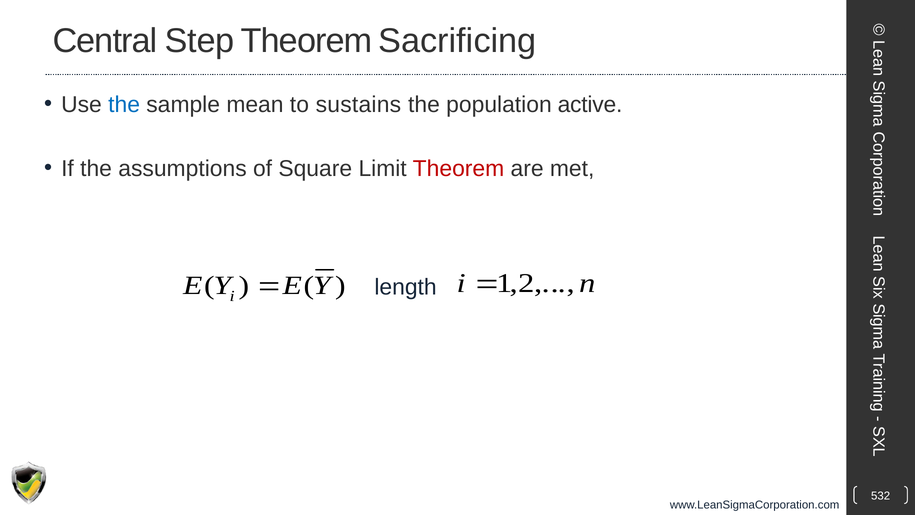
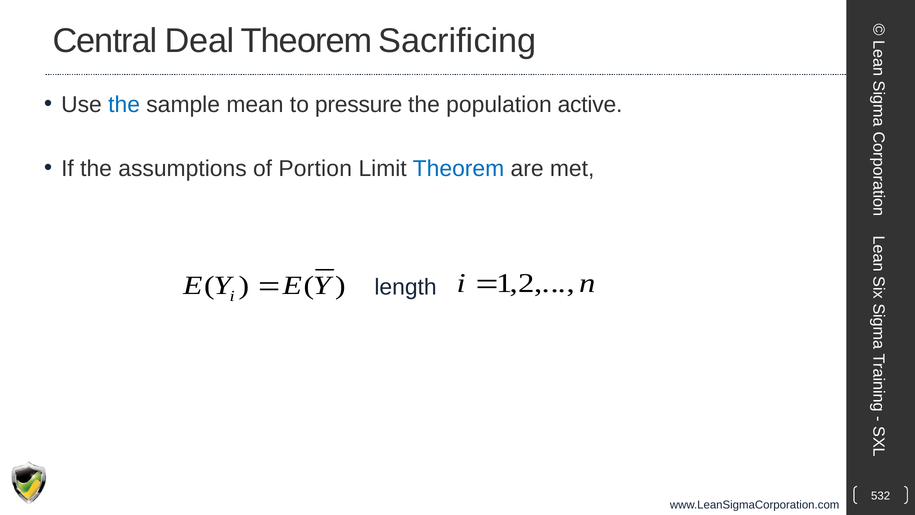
Step: Step -> Deal
sustains: sustains -> pressure
Square: Square -> Portion
Theorem at (458, 169) colour: red -> blue
